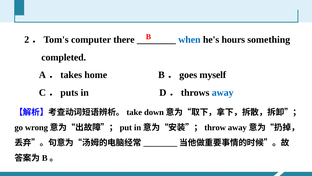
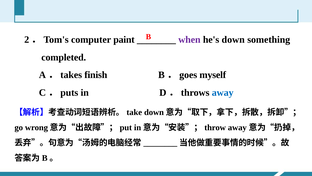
there: there -> paint
when colour: blue -> purple
hours: hours -> down
home: home -> finish
